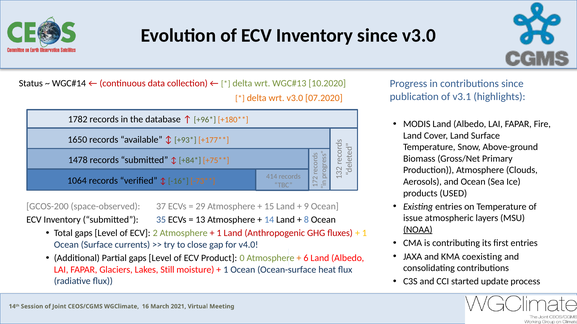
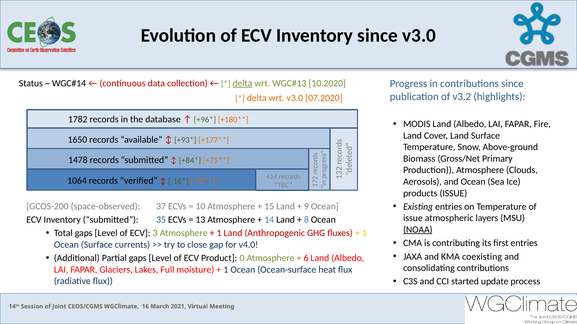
delta at (242, 83) underline: none -> present
v3.1: v3.1 -> v3.2
products USED: USED -> ISSUE
29: 29 -> 10
ECV 2: 2 -> 3
Still: Still -> Full
